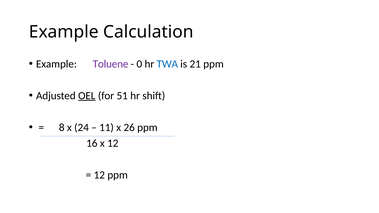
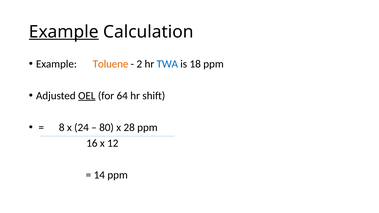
Example at (64, 32) underline: none -> present
Toluene colour: purple -> orange
0: 0 -> 2
21: 21 -> 18
51: 51 -> 64
11: 11 -> 80
26: 26 -> 28
12 at (99, 175): 12 -> 14
